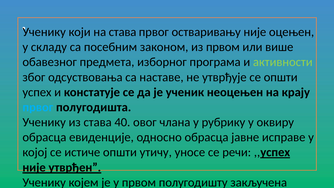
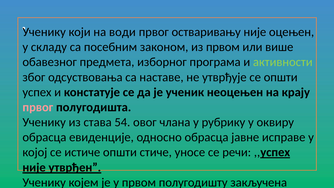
на става: става -> води
првог at (38, 107) colour: light blue -> pink
40: 40 -> 54
утичу: утичу -> стиче
